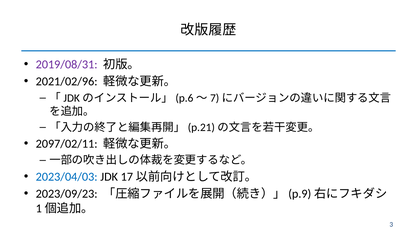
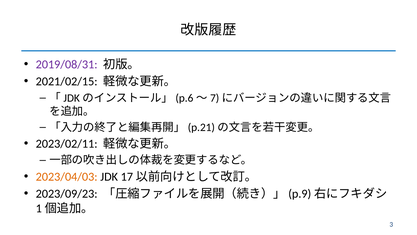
2021/02/96: 2021/02/96 -> 2021/02/15
2097/02/11: 2097/02/11 -> 2023/02/11
2023/04/03 colour: blue -> orange
